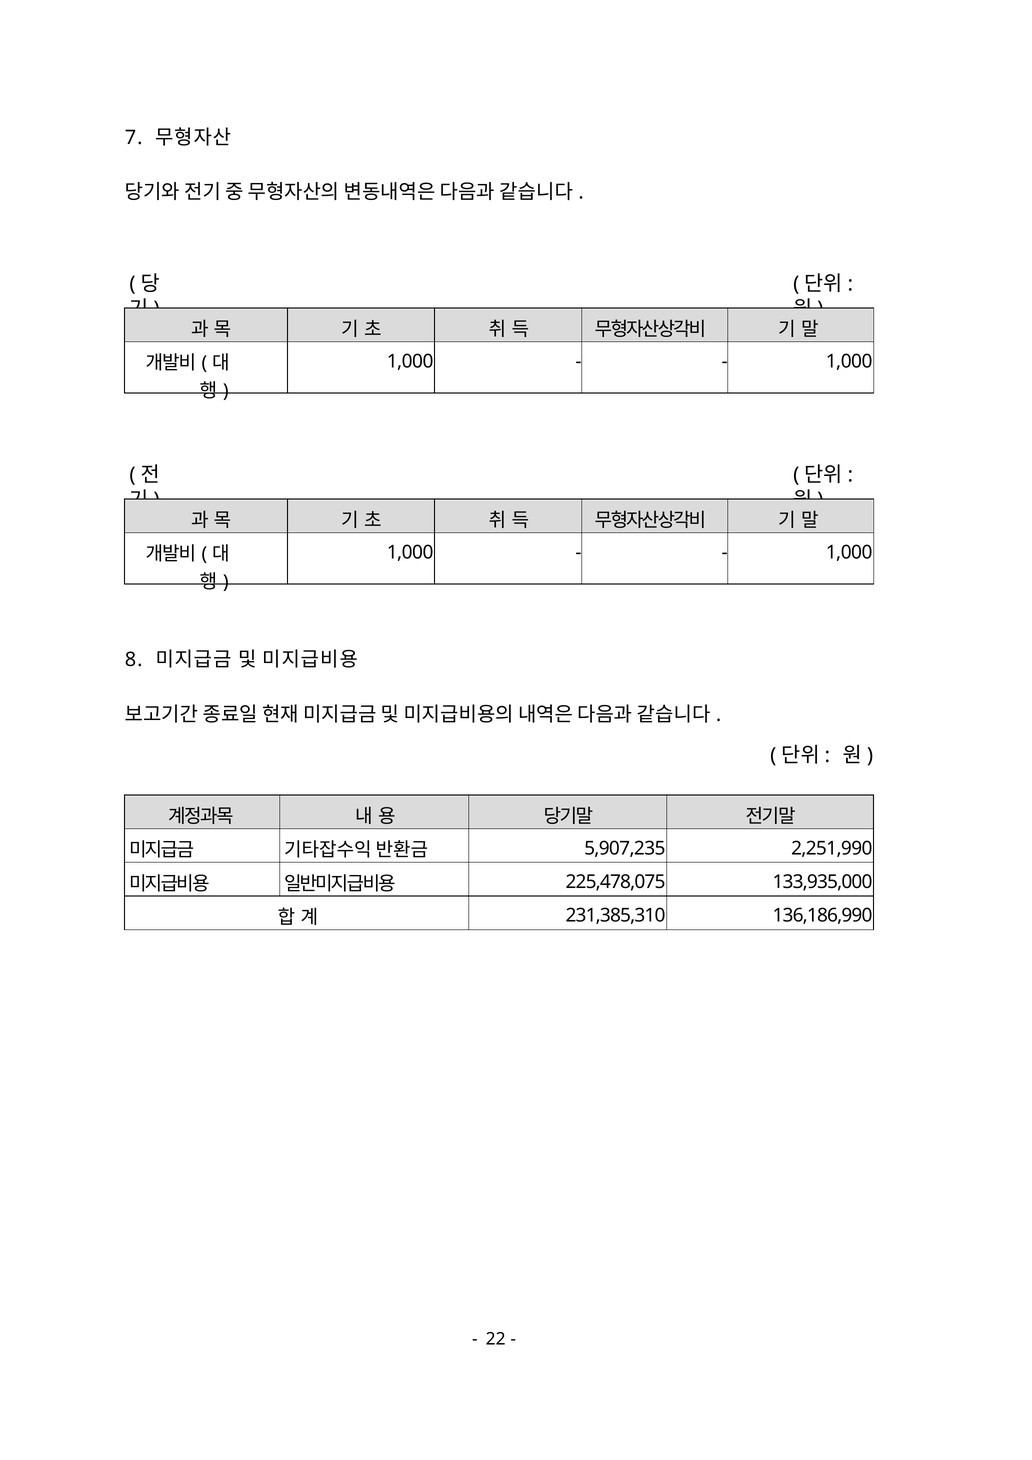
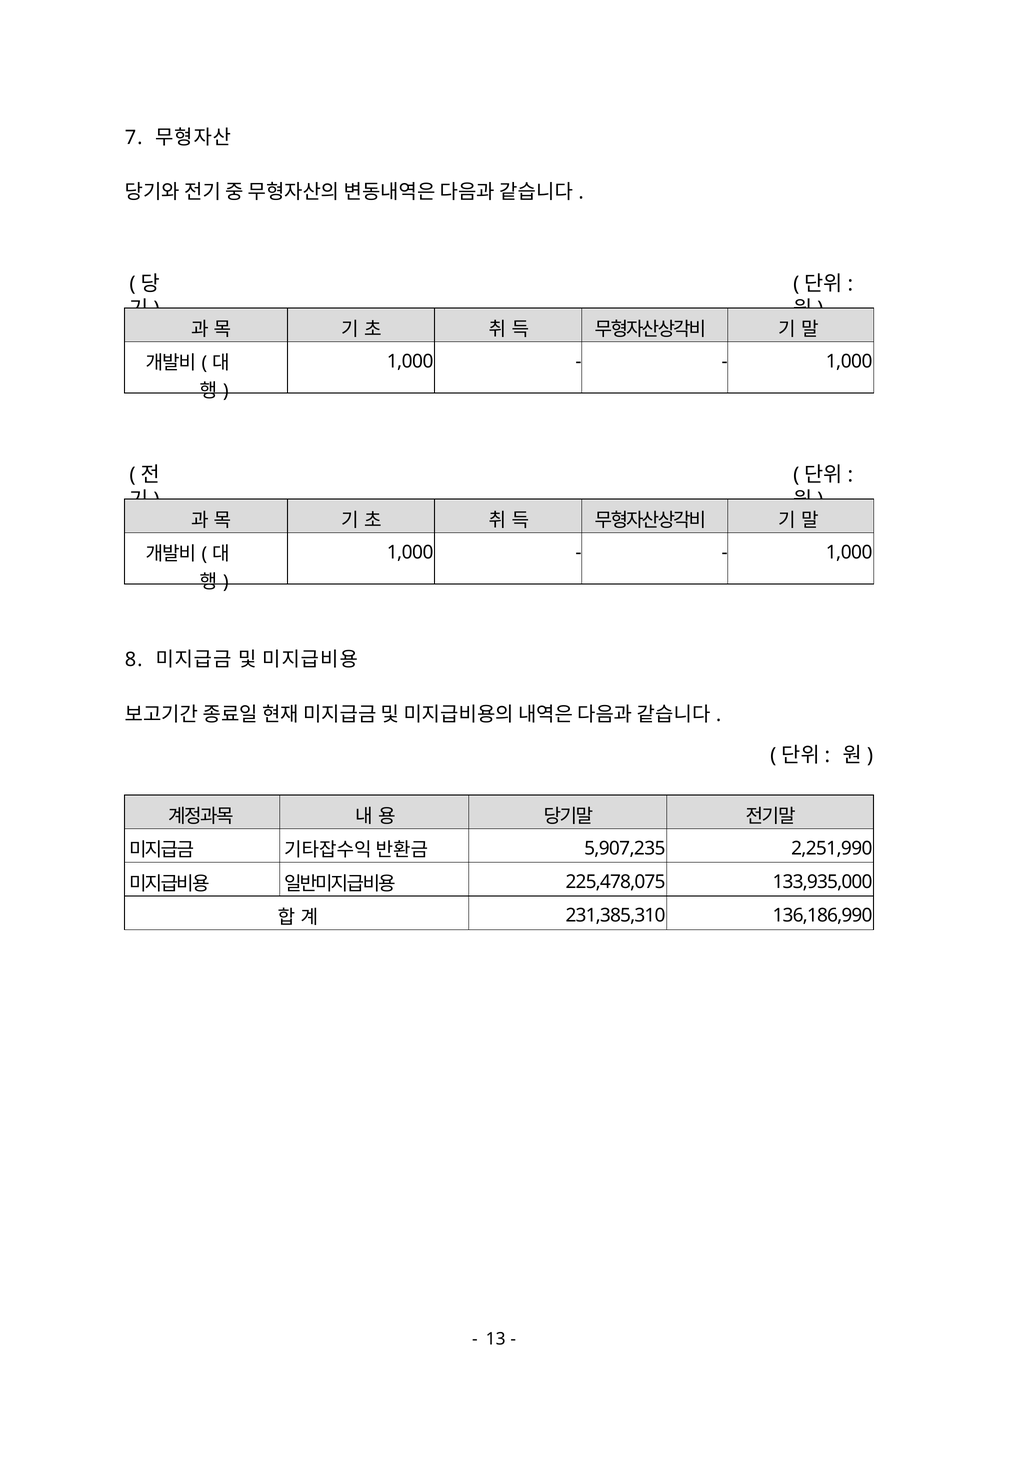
22: 22 -> 13
